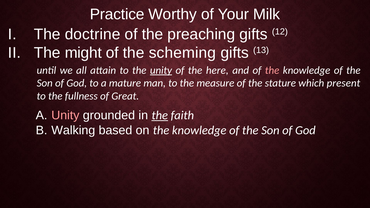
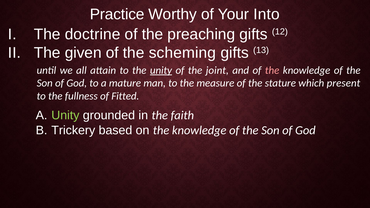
Milk: Milk -> Into
might: might -> given
here: here -> joint
Great: Great -> Fitted
Unity at (65, 115) colour: pink -> light green
the at (160, 115) underline: present -> none
Walking: Walking -> Trickery
